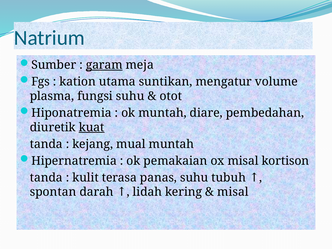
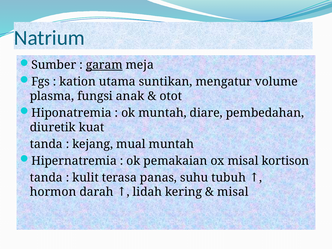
fungsi suhu: suhu -> anak
kuat underline: present -> none
spontan: spontan -> hormon
